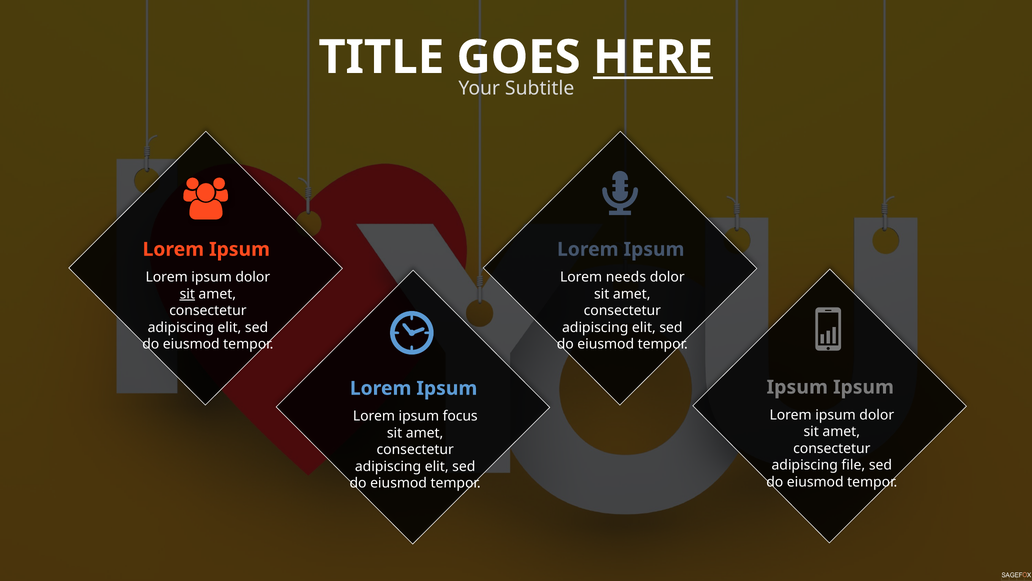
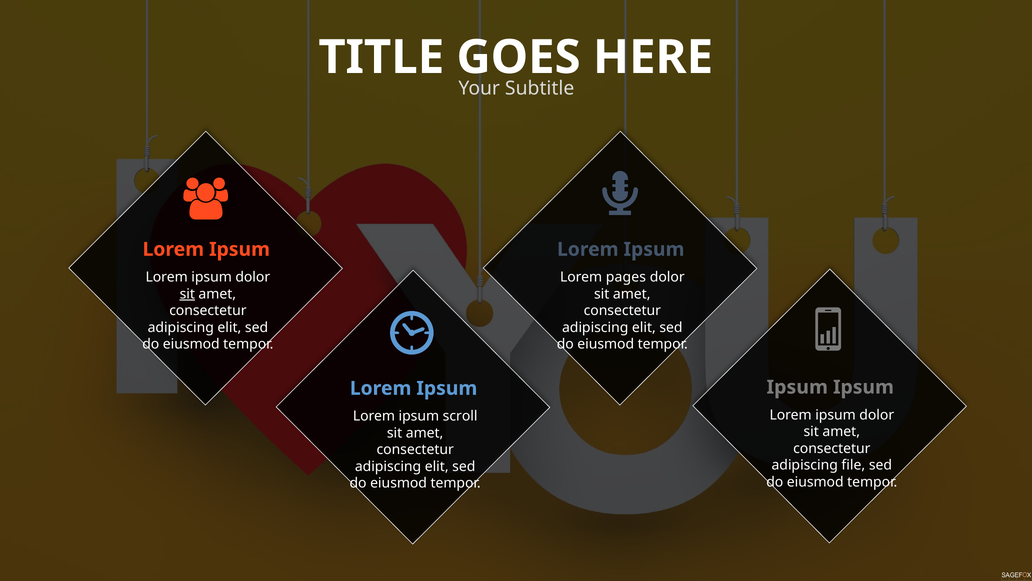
HERE underline: present -> none
needs: needs -> pages
focus: focus -> scroll
